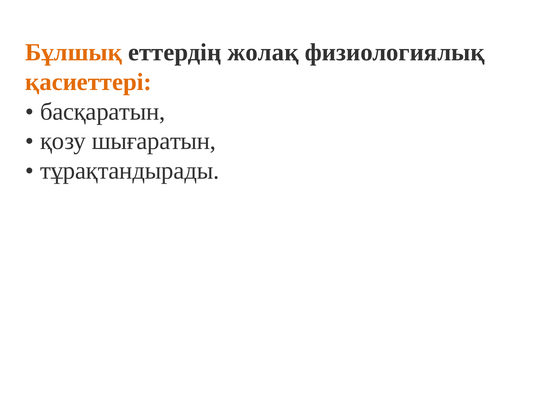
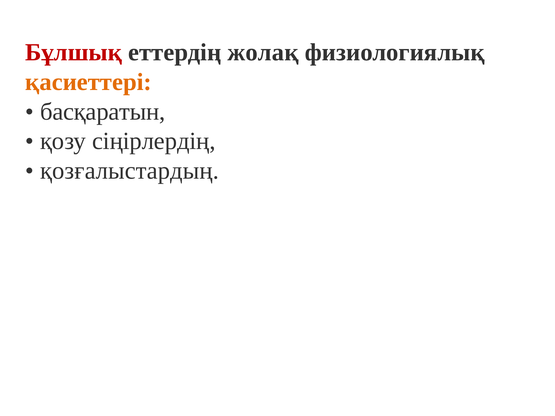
Бұлшық colour: orange -> red
шығаратын: шығаратын -> сіңірлердің
тұрақтандырады: тұрақтандырады -> қозғалыстардың
